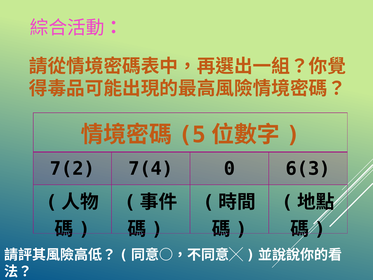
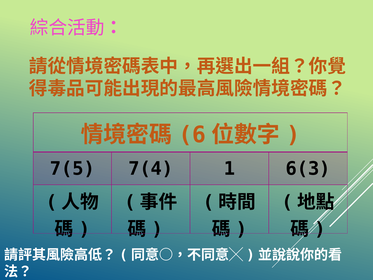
5: 5 -> 6
7(2: 7(2 -> 7(5
0: 0 -> 1
